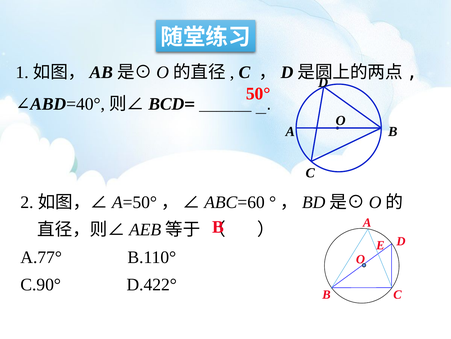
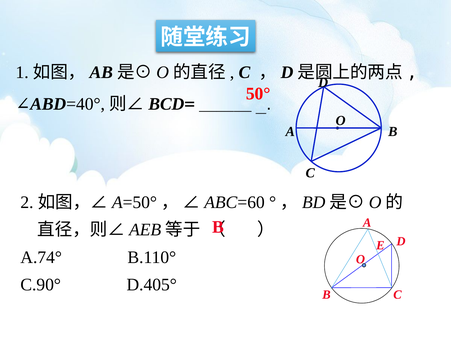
A.77°: A.77° -> A.74°
D.422°: D.422° -> D.405°
